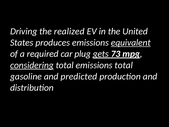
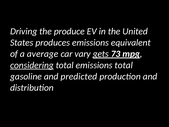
realized: realized -> produce
equivalent underline: present -> none
required: required -> average
plug: plug -> vary
